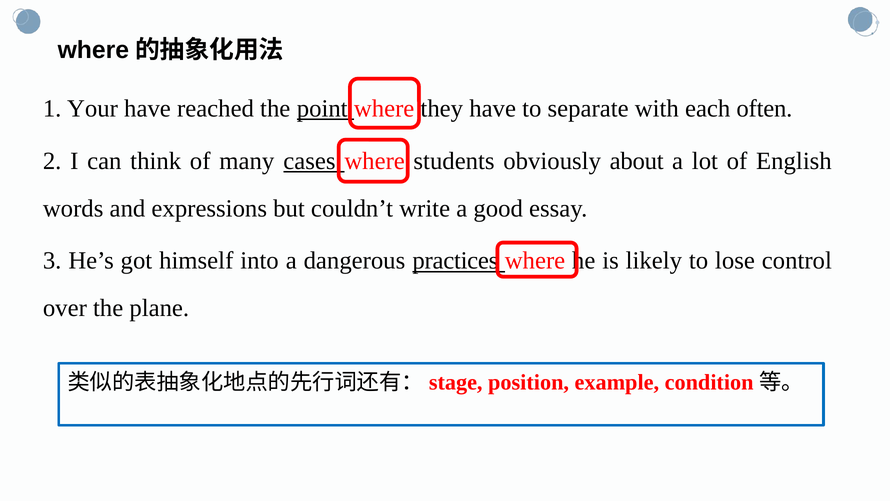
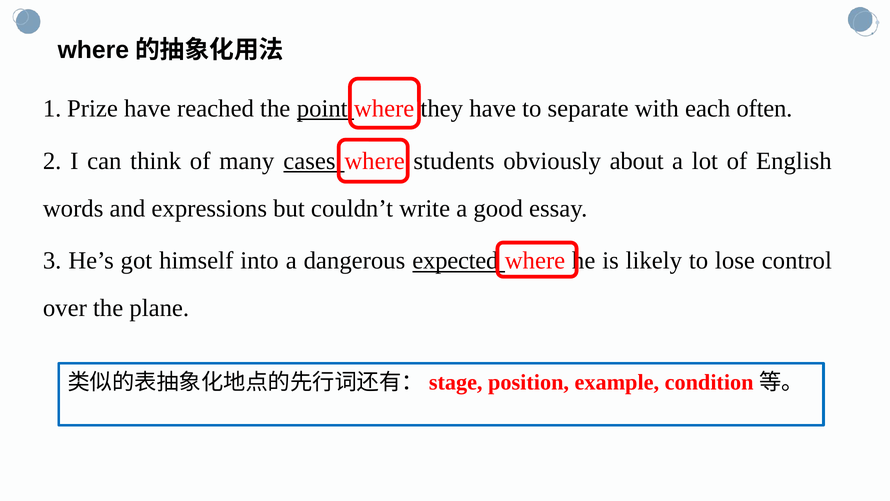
Your: Your -> Prize
practices: practices -> expected
